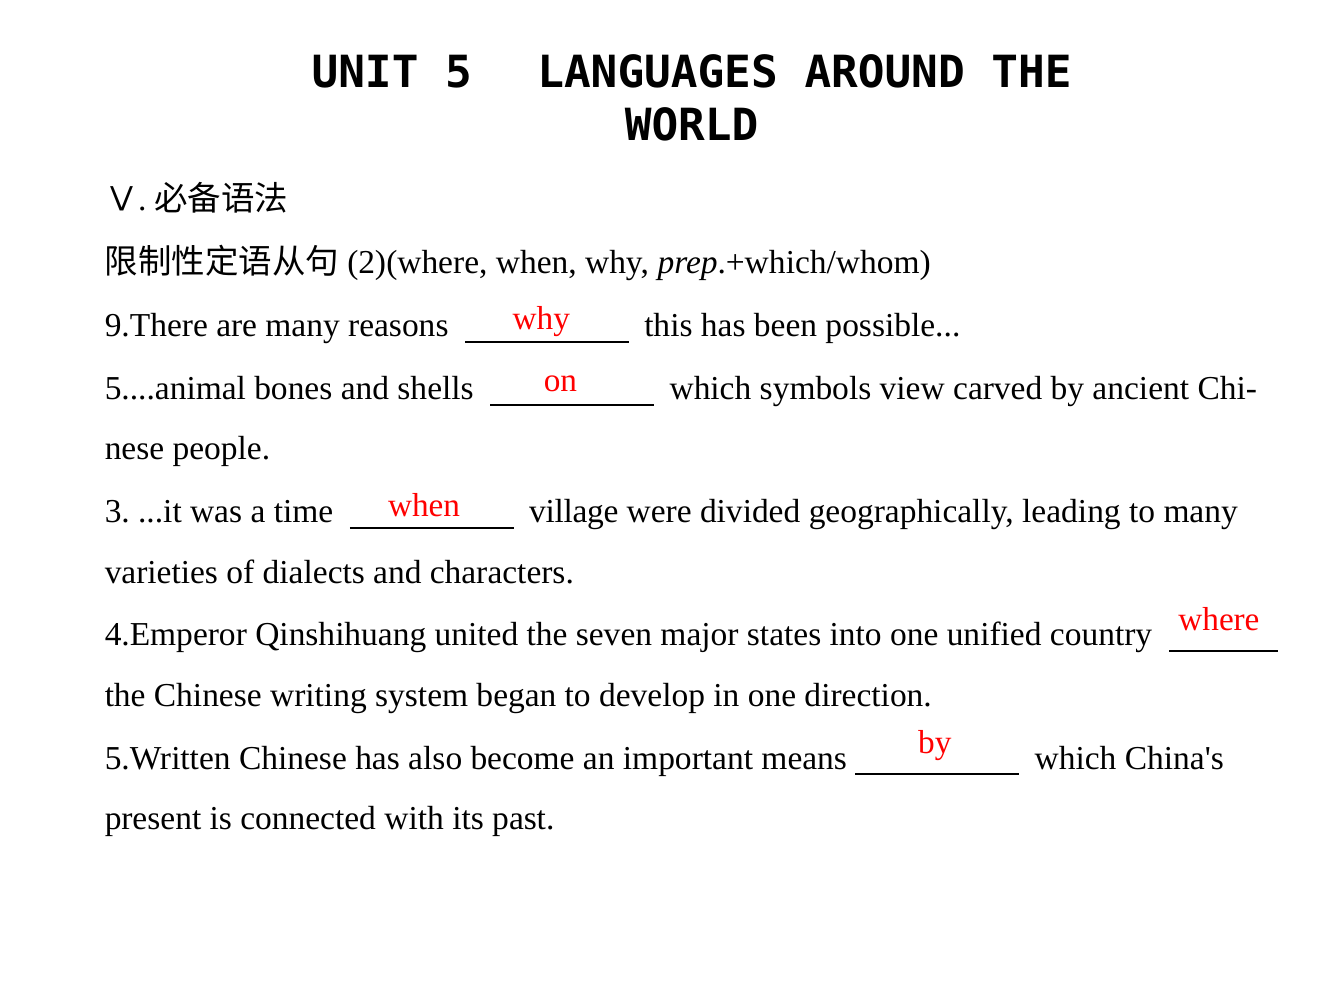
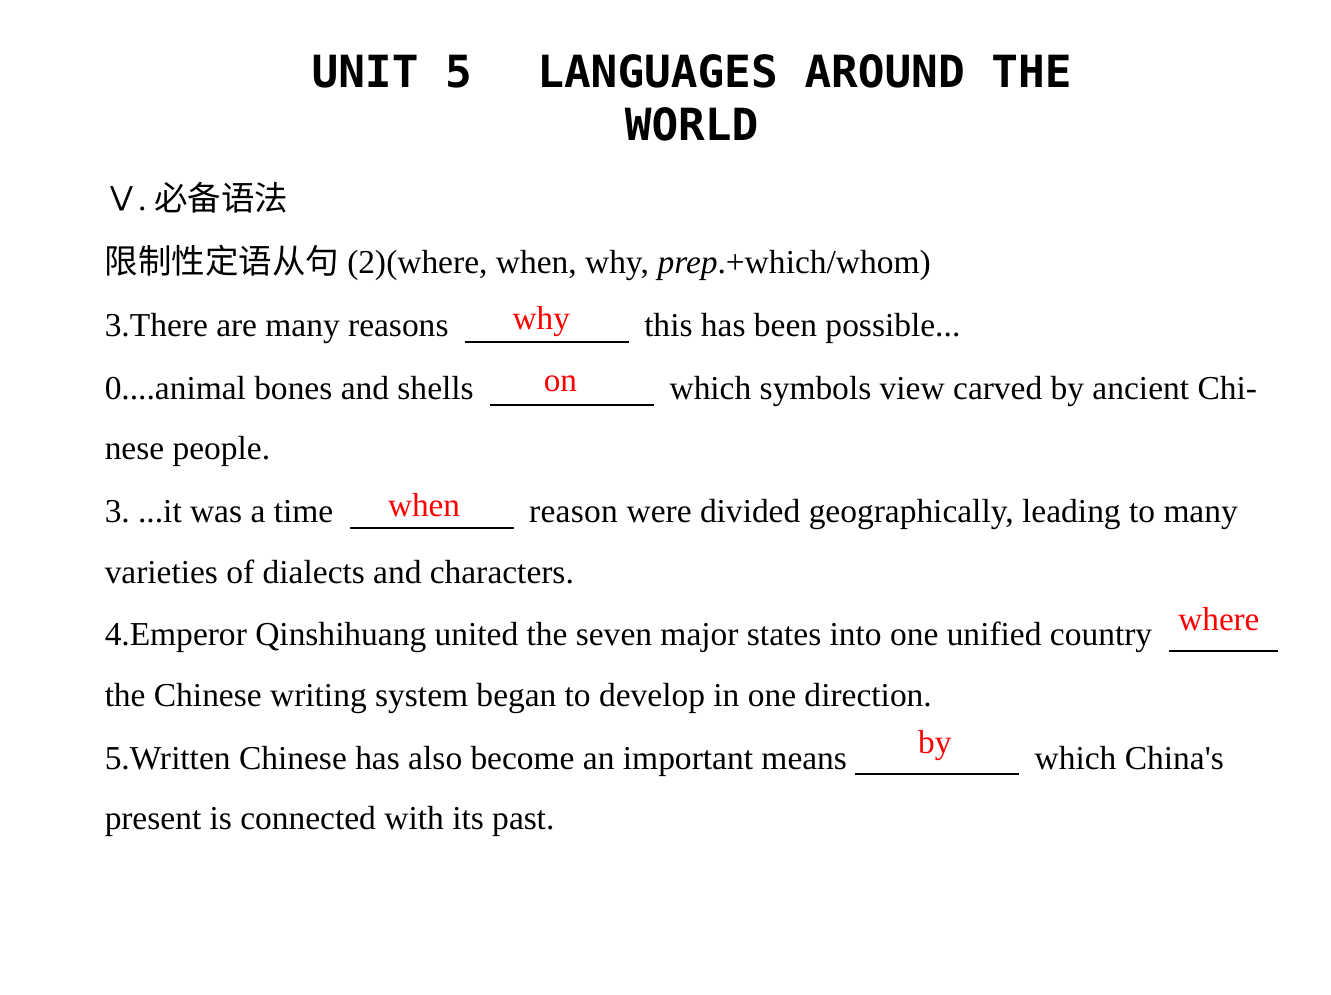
9.There: 9.There -> 3.There
5....animal: 5....animal -> 0....animal
village: village -> reason
